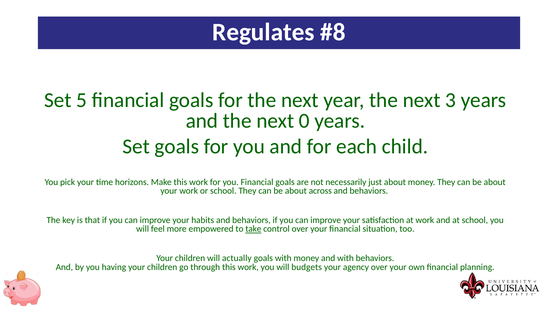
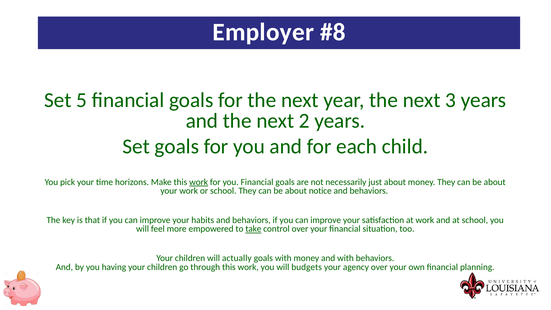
Regulates: Regulates -> Employer
0: 0 -> 2
work at (199, 182) underline: none -> present
across: across -> notice
